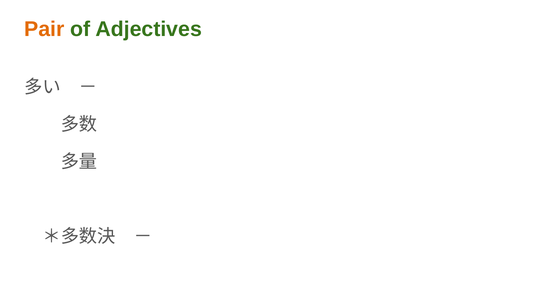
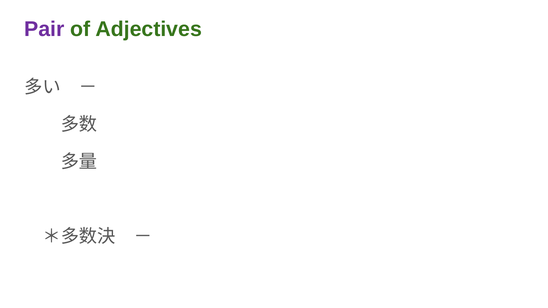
Pair colour: orange -> purple
